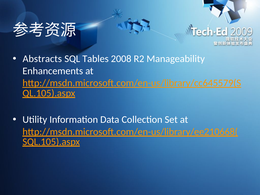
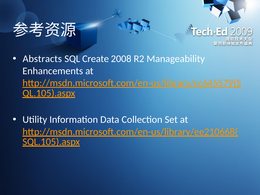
Tables: Tables -> Create
